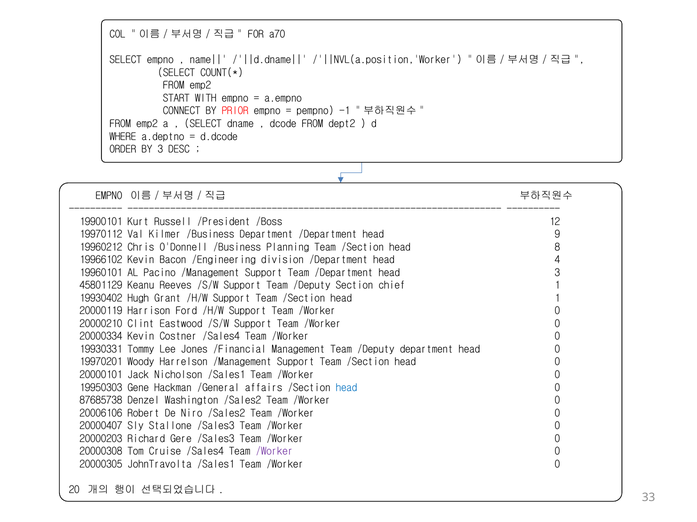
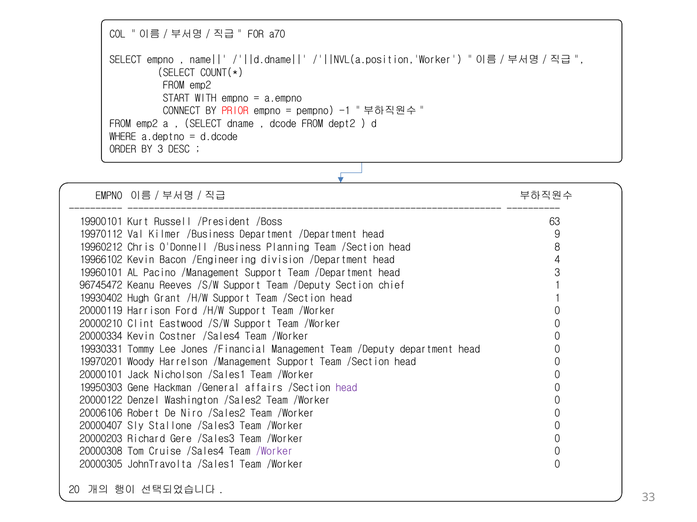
12: 12 -> 63
45801129: 45801129 -> 96745472
head at (346, 388) colour: blue -> purple
87685738: 87685738 -> 20000122
